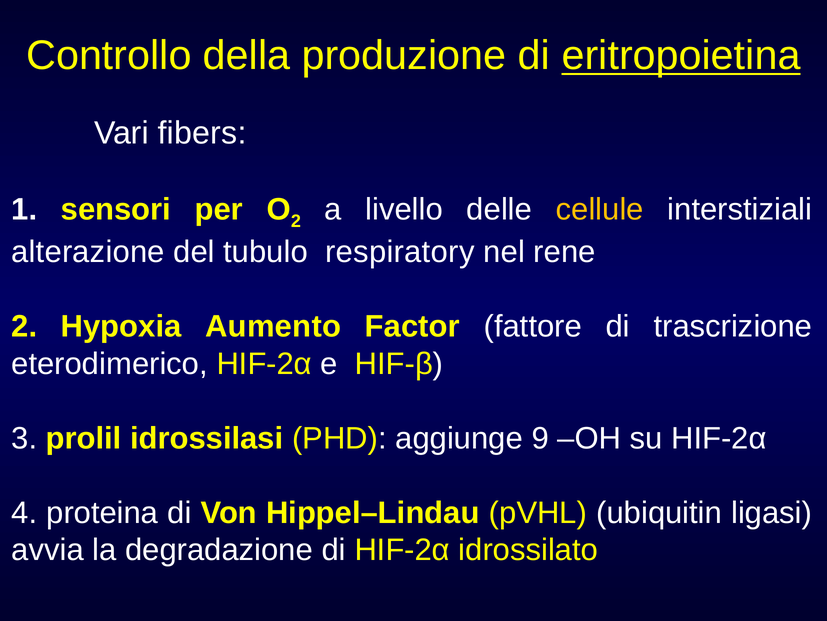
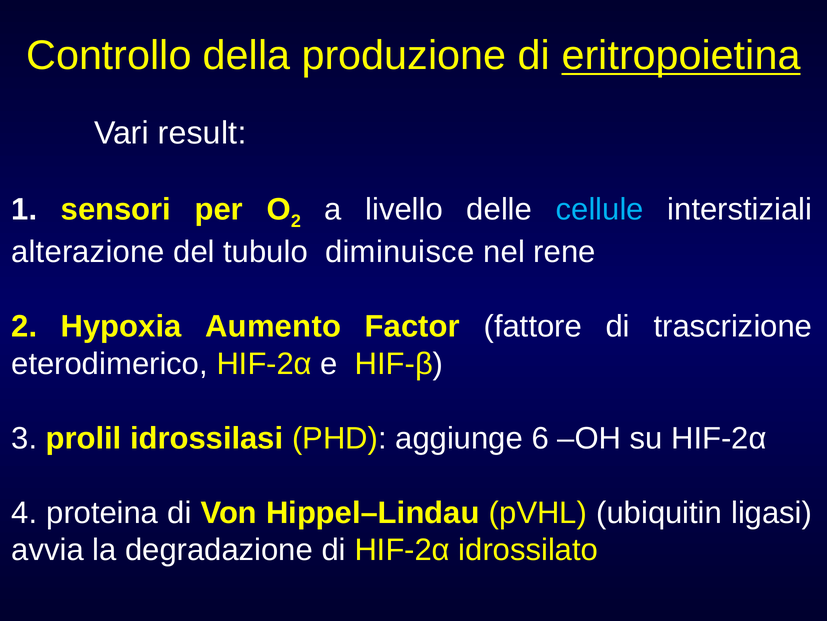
fibers: fibers -> result
cellule colour: yellow -> light blue
respiratory: respiratory -> diminuisce
9: 9 -> 6
